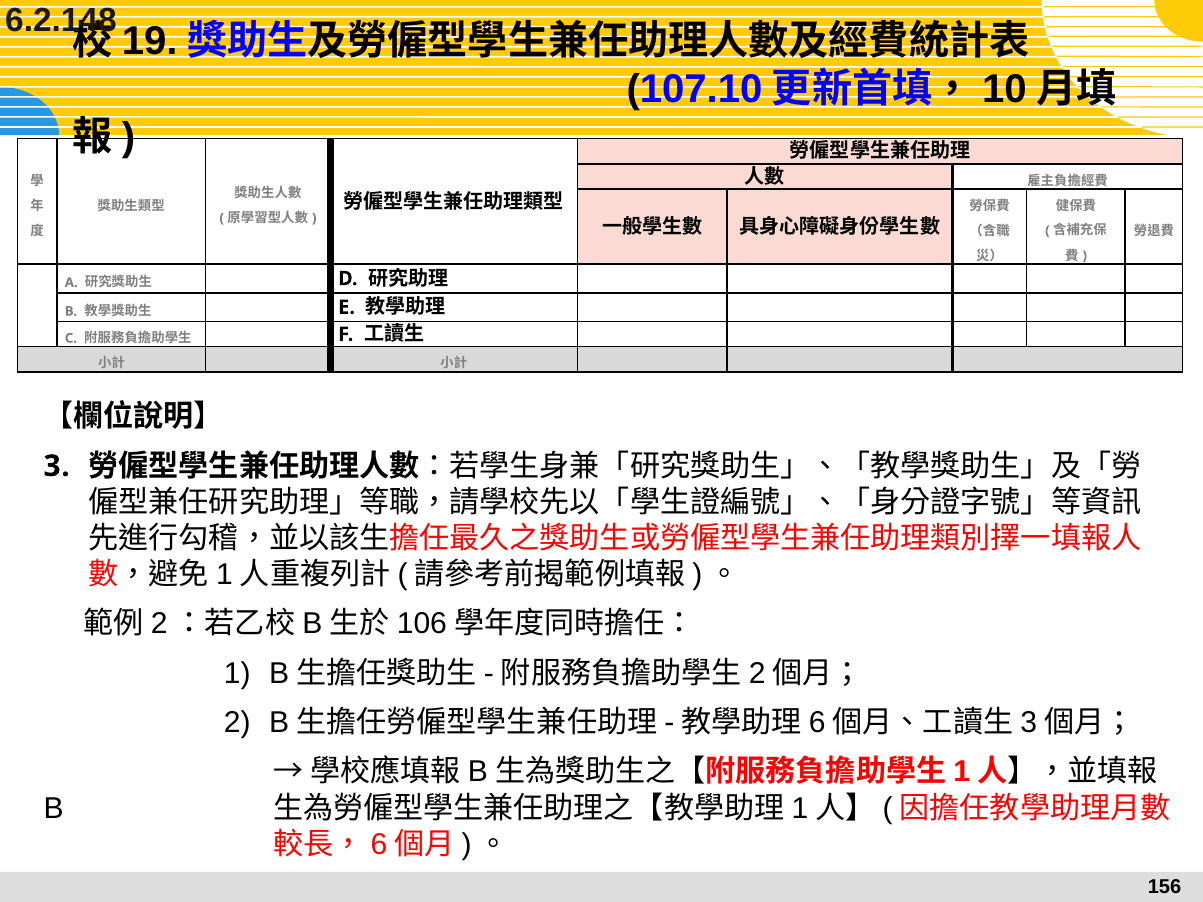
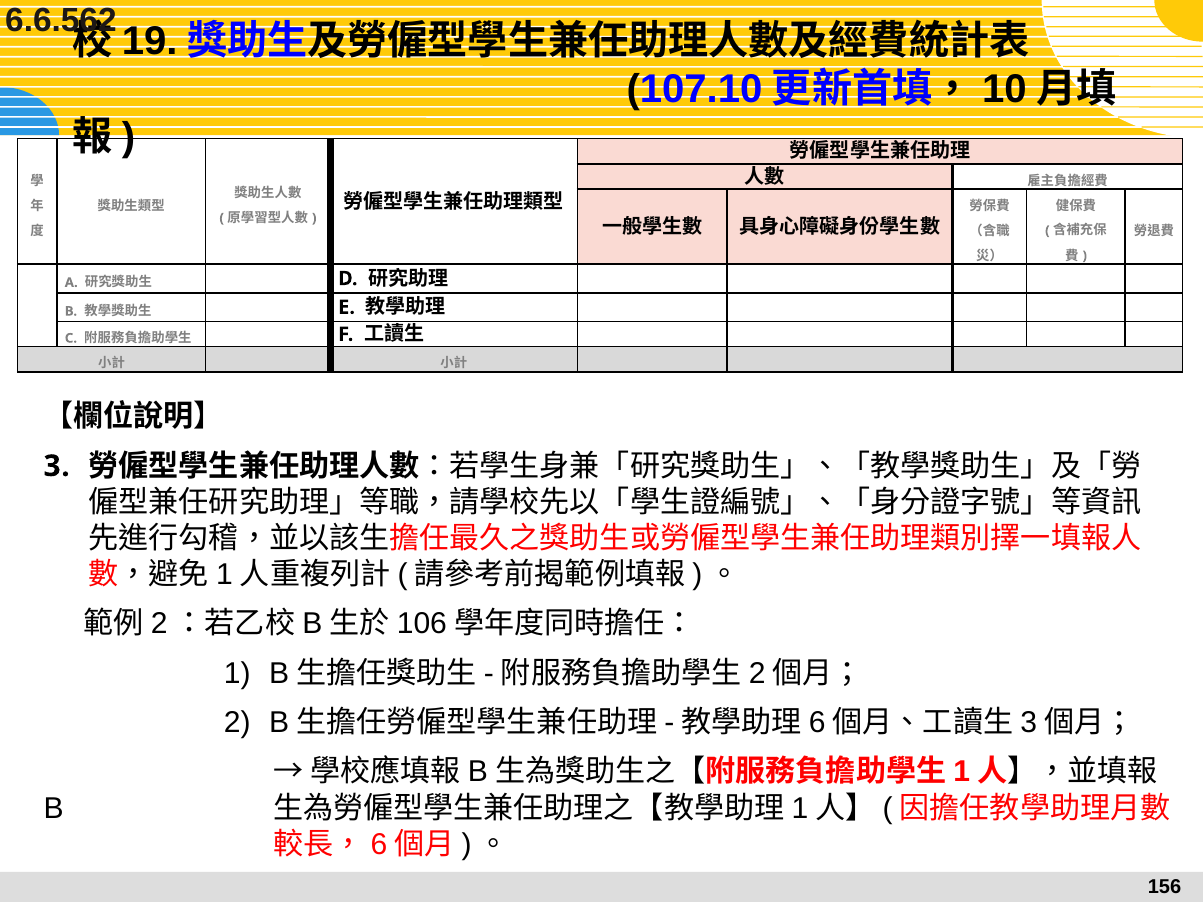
6.2.148: 6.2.148 -> 6.6.562
